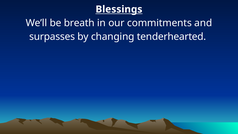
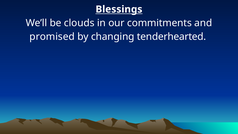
breath: breath -> clouds
surpasses: surpasses -> promised
